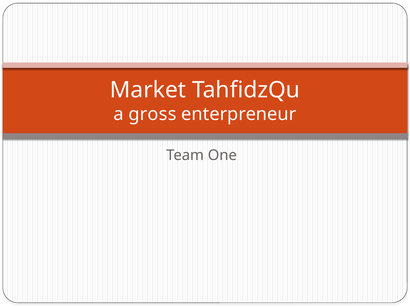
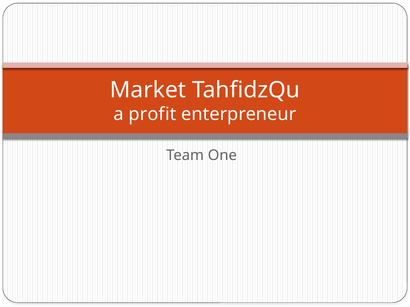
gross: gross -> profit
